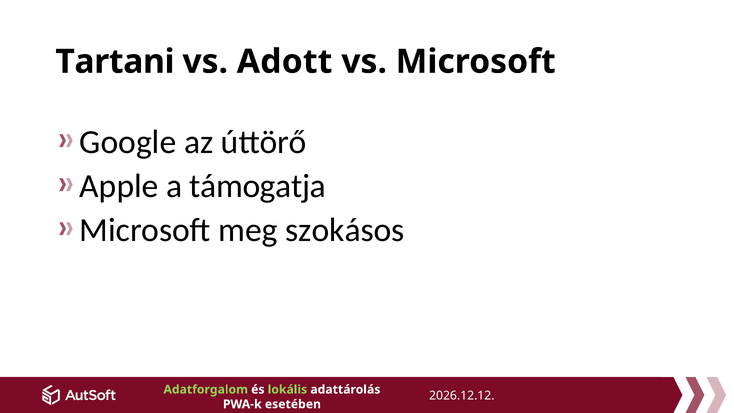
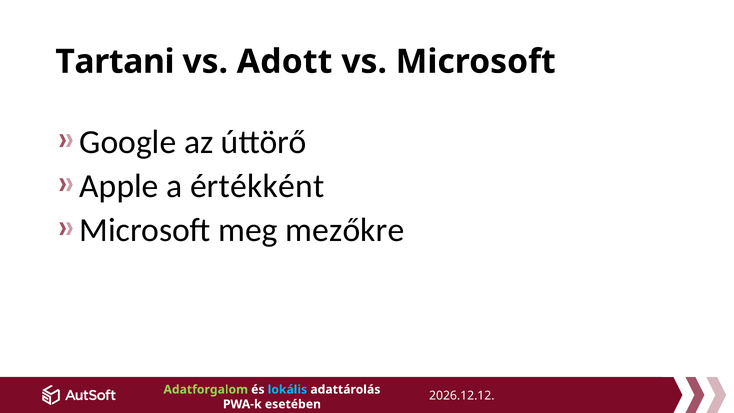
támogatja: támogatja -> értékként
szokásos: szokásos -> mezőkre
lokális colour: light green -> light blue
